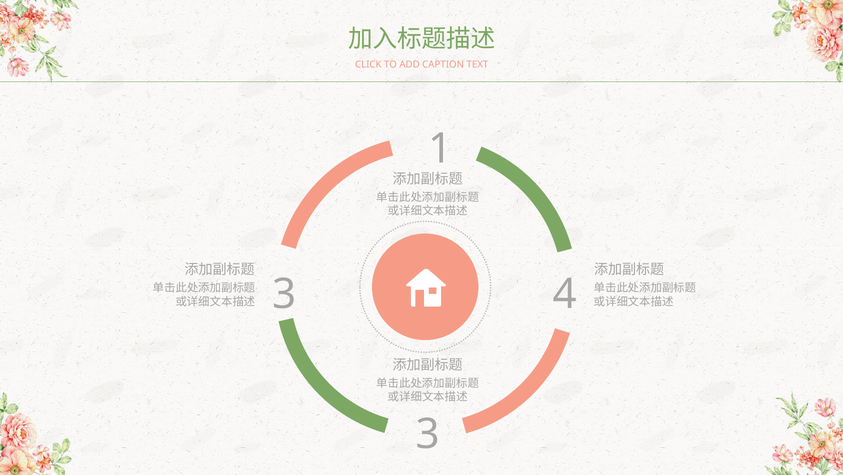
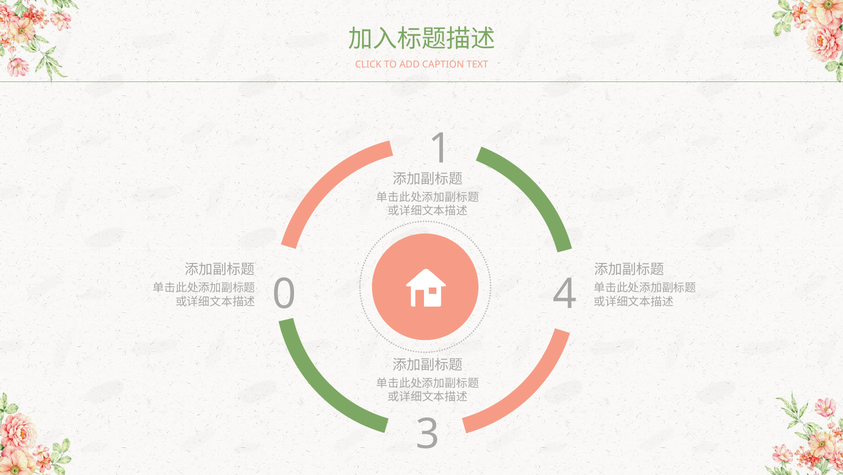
3 at (284, 294): 3 -> 0
